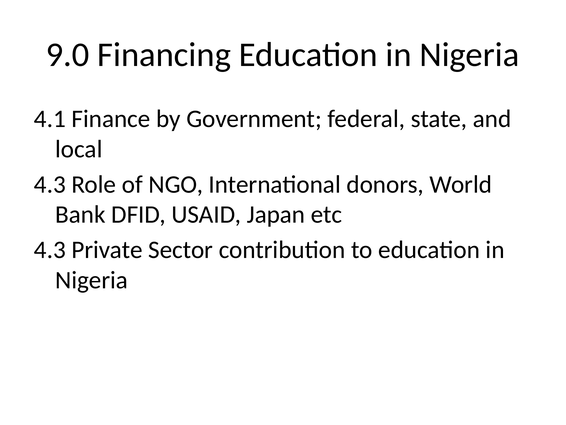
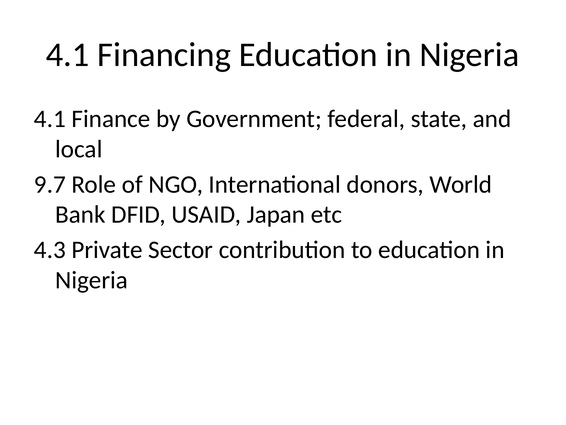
9.0 at (68, 55): 9.0 -> 4.1
4.3 at (50, 184): 4.3 -> 9.7
